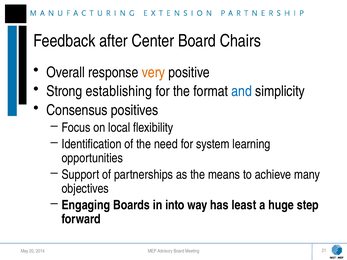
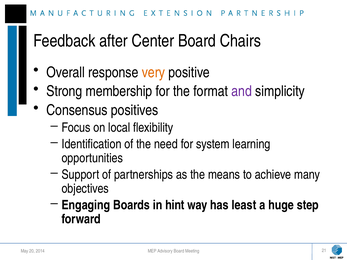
establishing: establishing -> membership
and colour: blue -> purple
into: into -> hint
